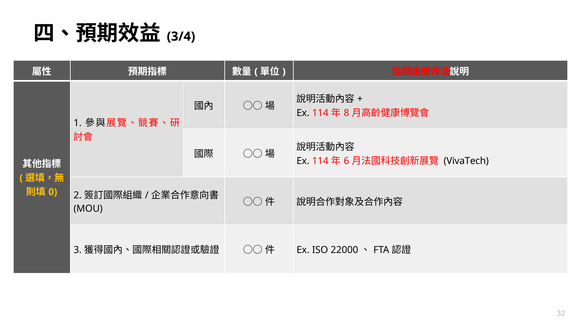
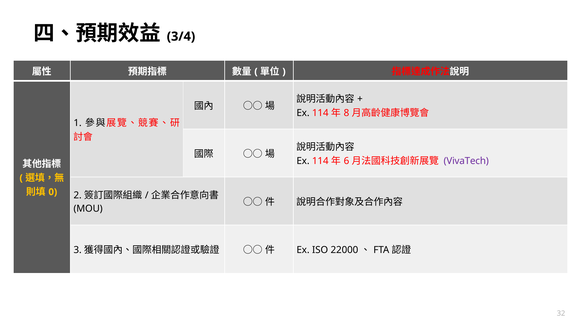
VivaTech colour: black -> purple
